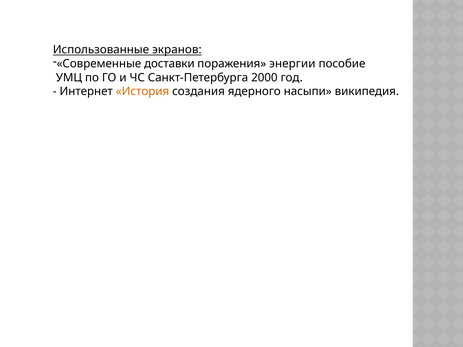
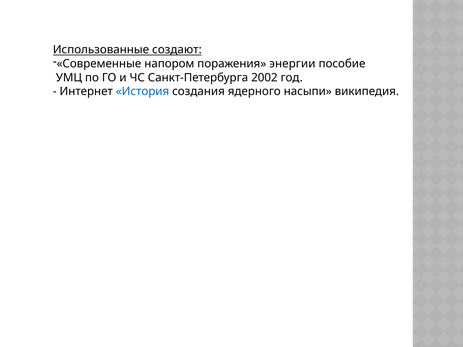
экранов: экранов -> создают
доставки: доставки -> напором
2000: 2000 -> 2002
История colour: orange -> blue
